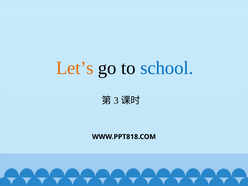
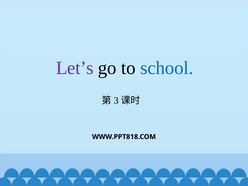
Let’s colour: orange -> purple
